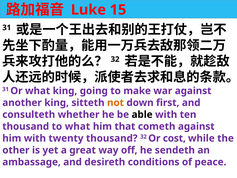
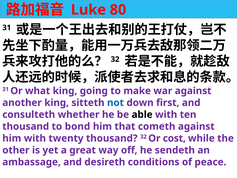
15: 15 -> 80
not colour: orange -> blue
to what: what -> bond
